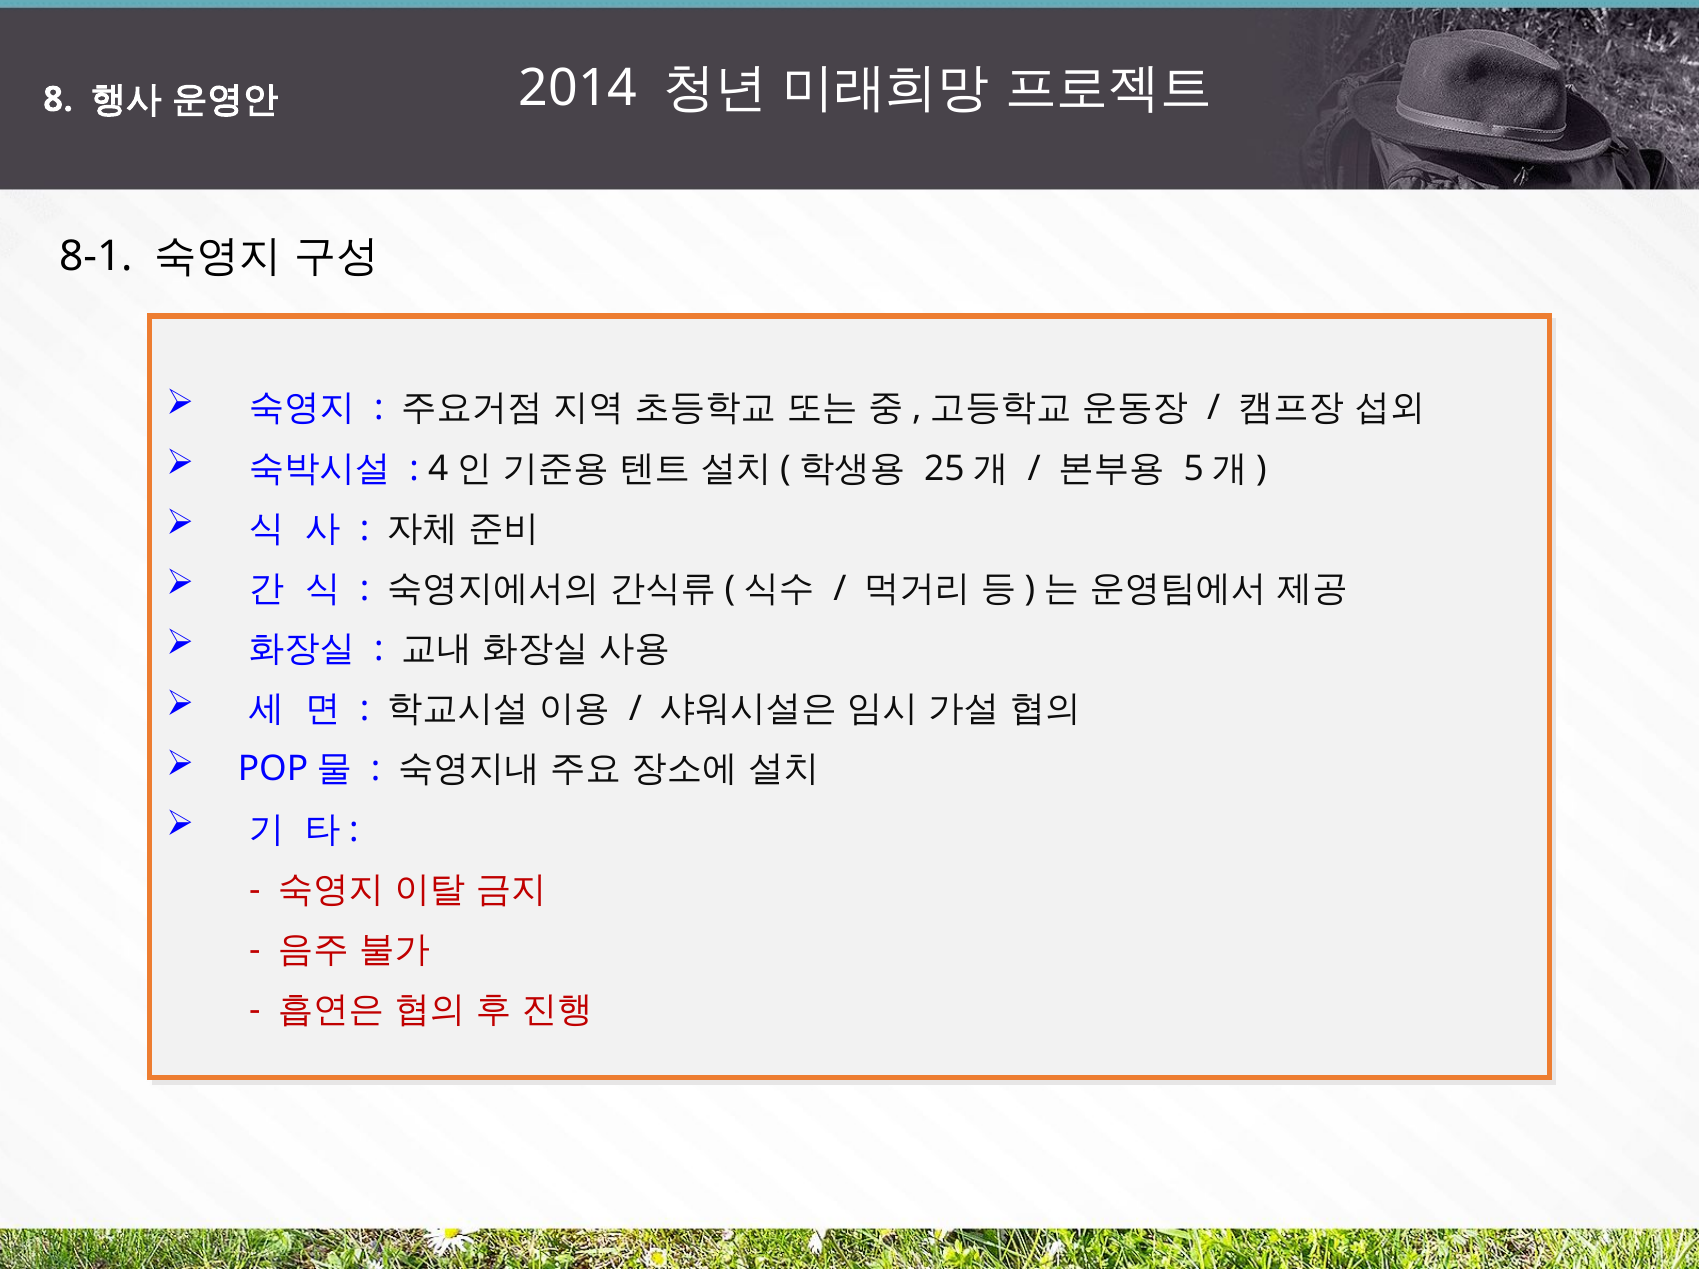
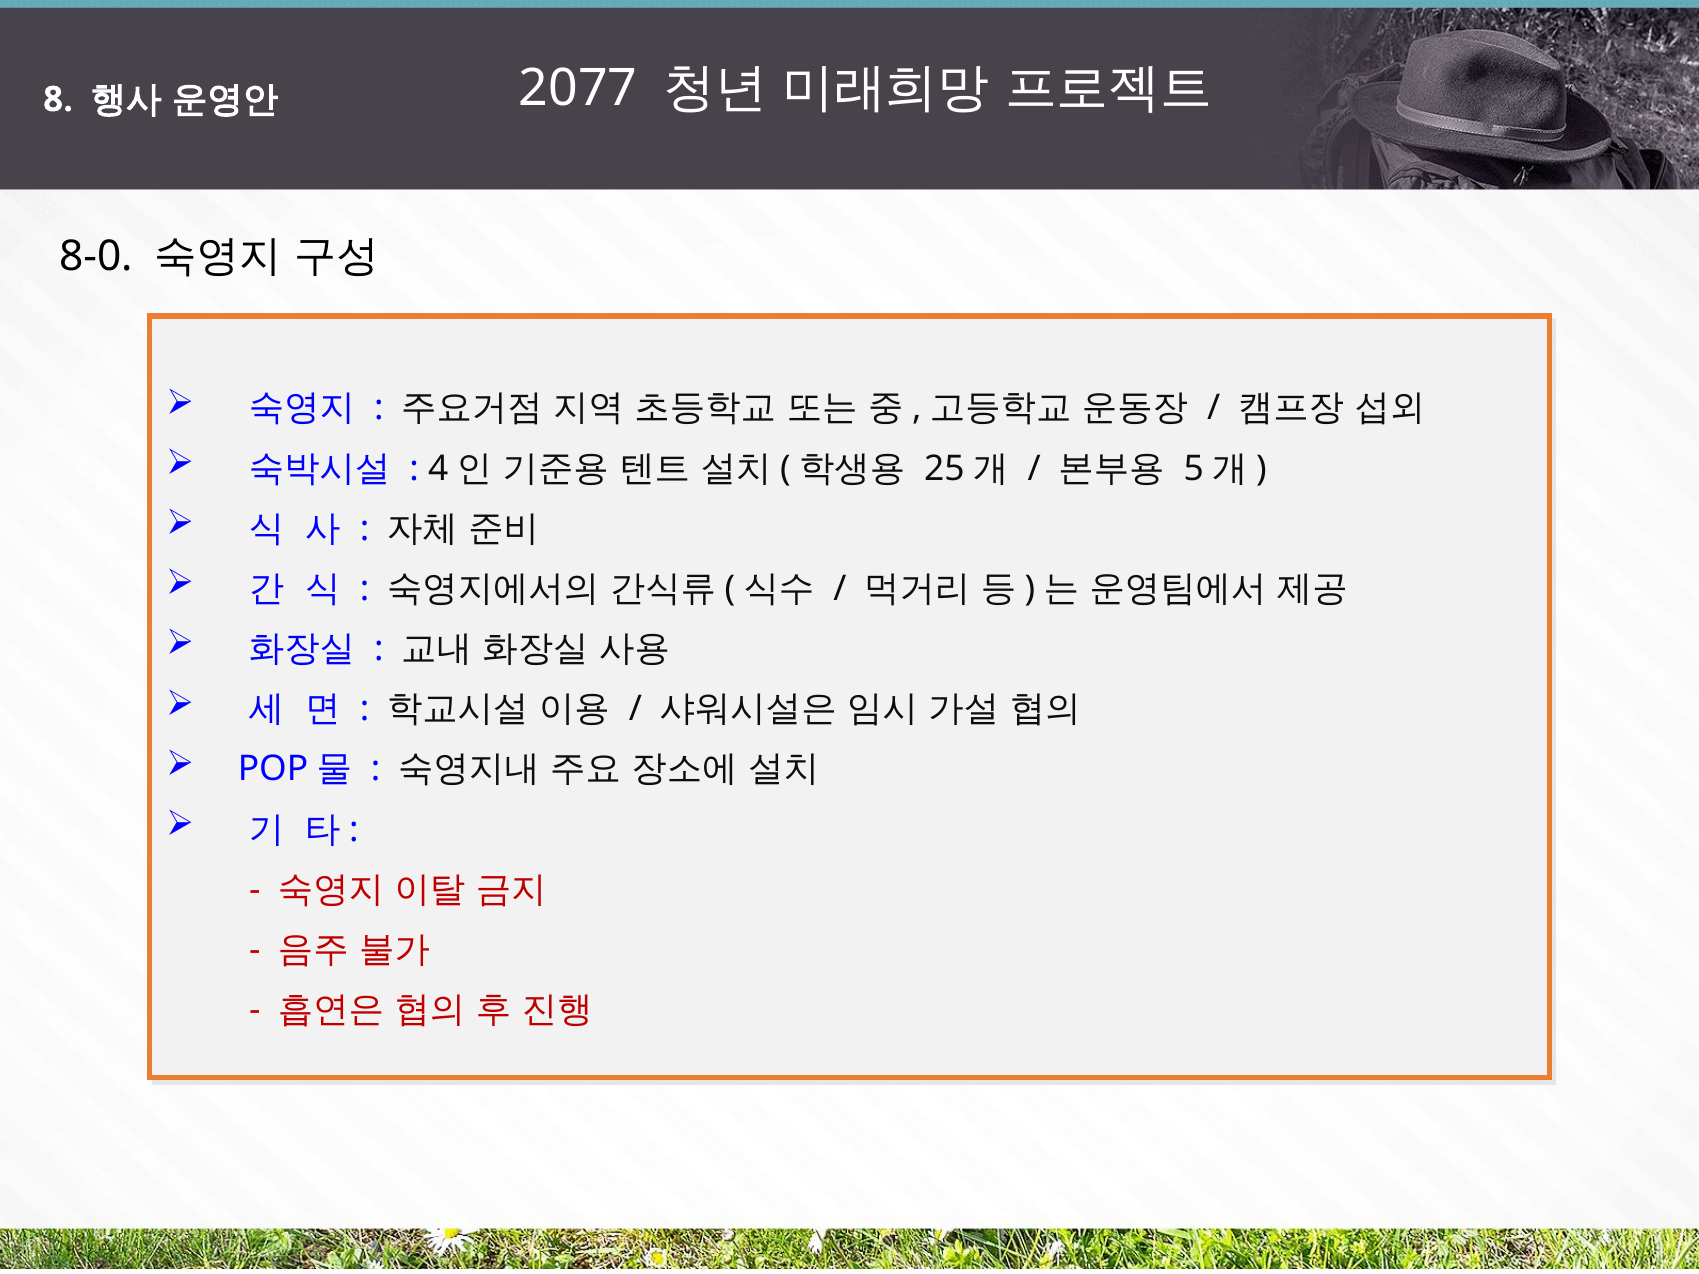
2014: 2014 -> 2077
8-1: 8-1 -> 8-0
